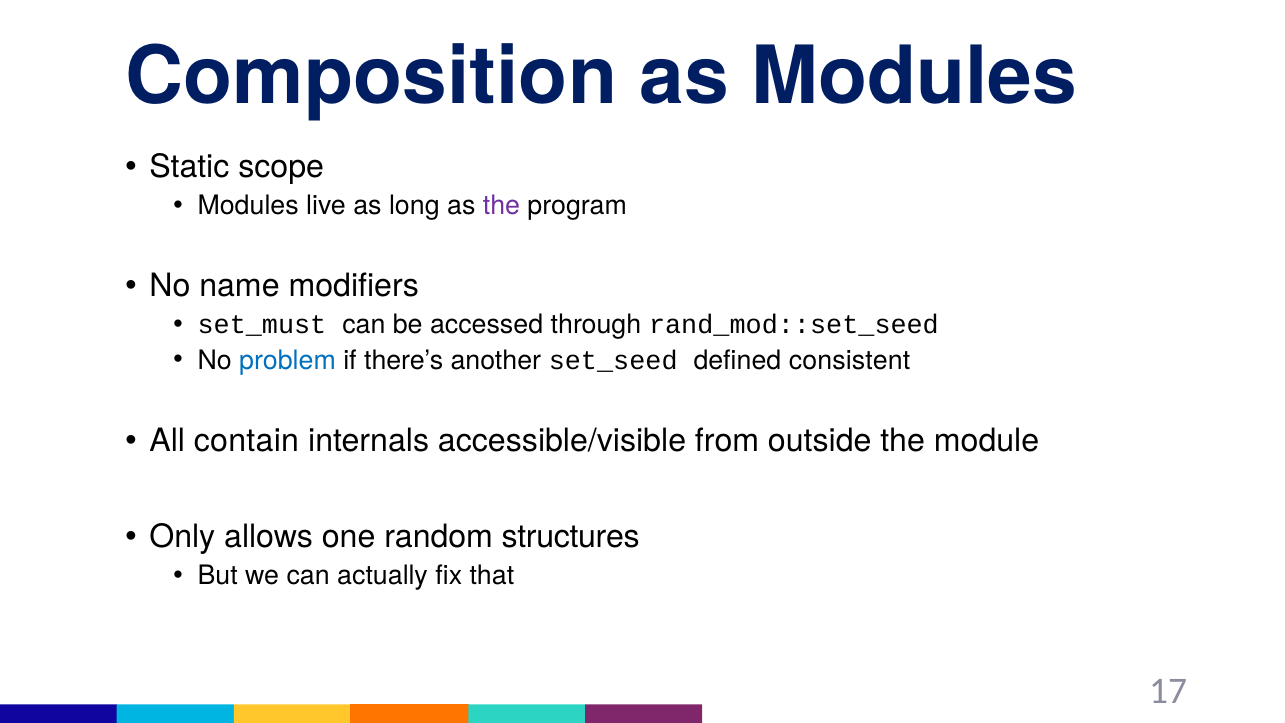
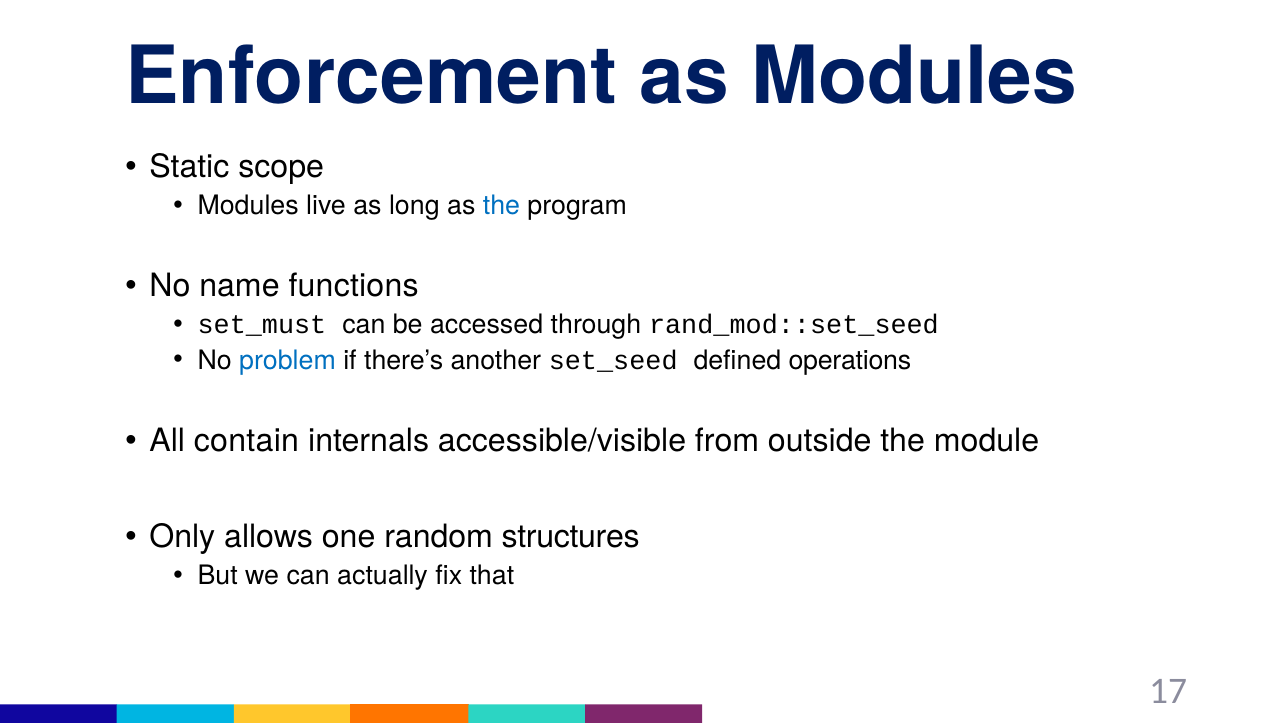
Composition: Composition -> Enforcement
the at (501, 205) colour: purple -> blue
modifiers: modifiers -> functions
consistent: consistent -> operations
